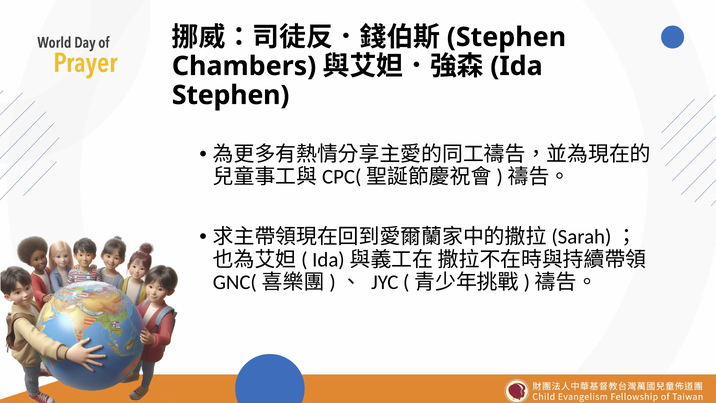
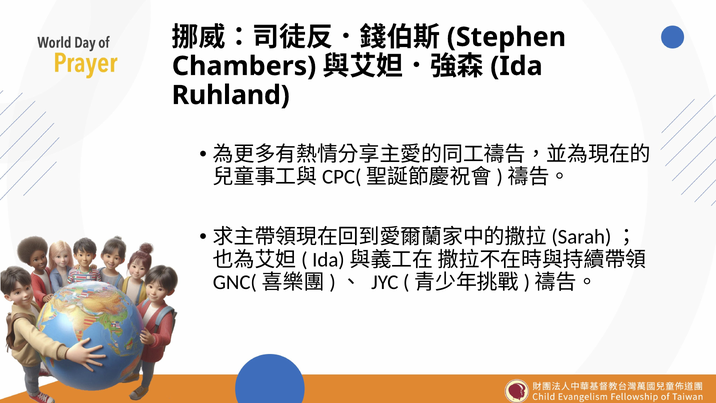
Stephen at (231, 95): Stephen -> Ruhland
